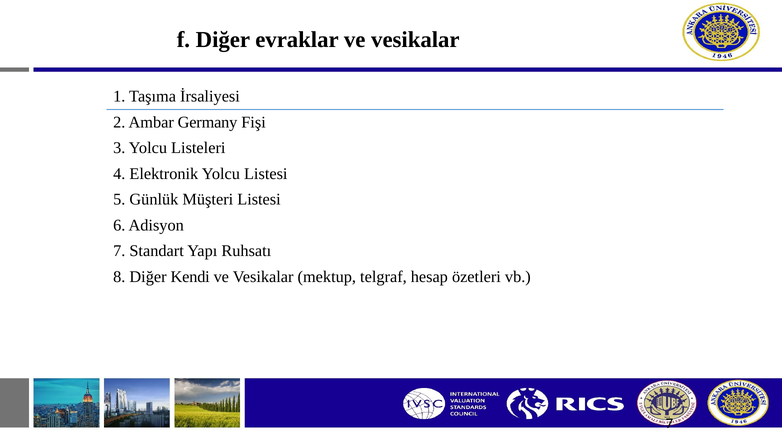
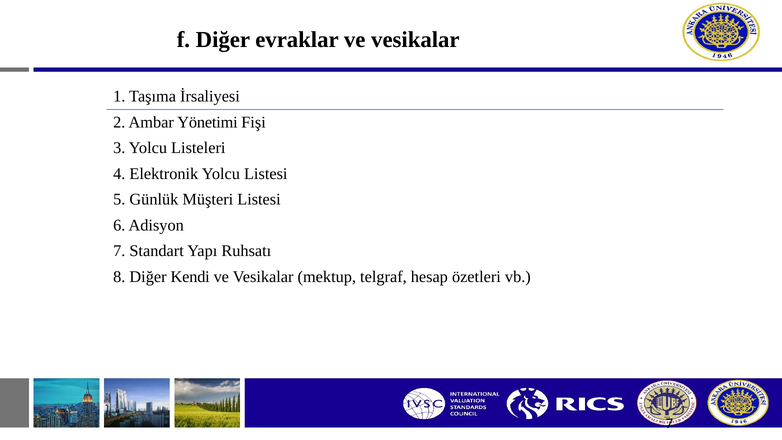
Germany: Germany -> Yönetimi
